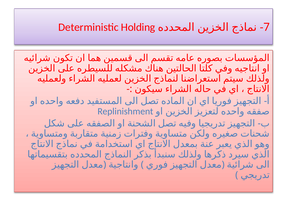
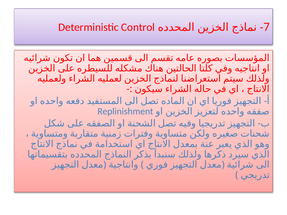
Holding: Holding -> Control
